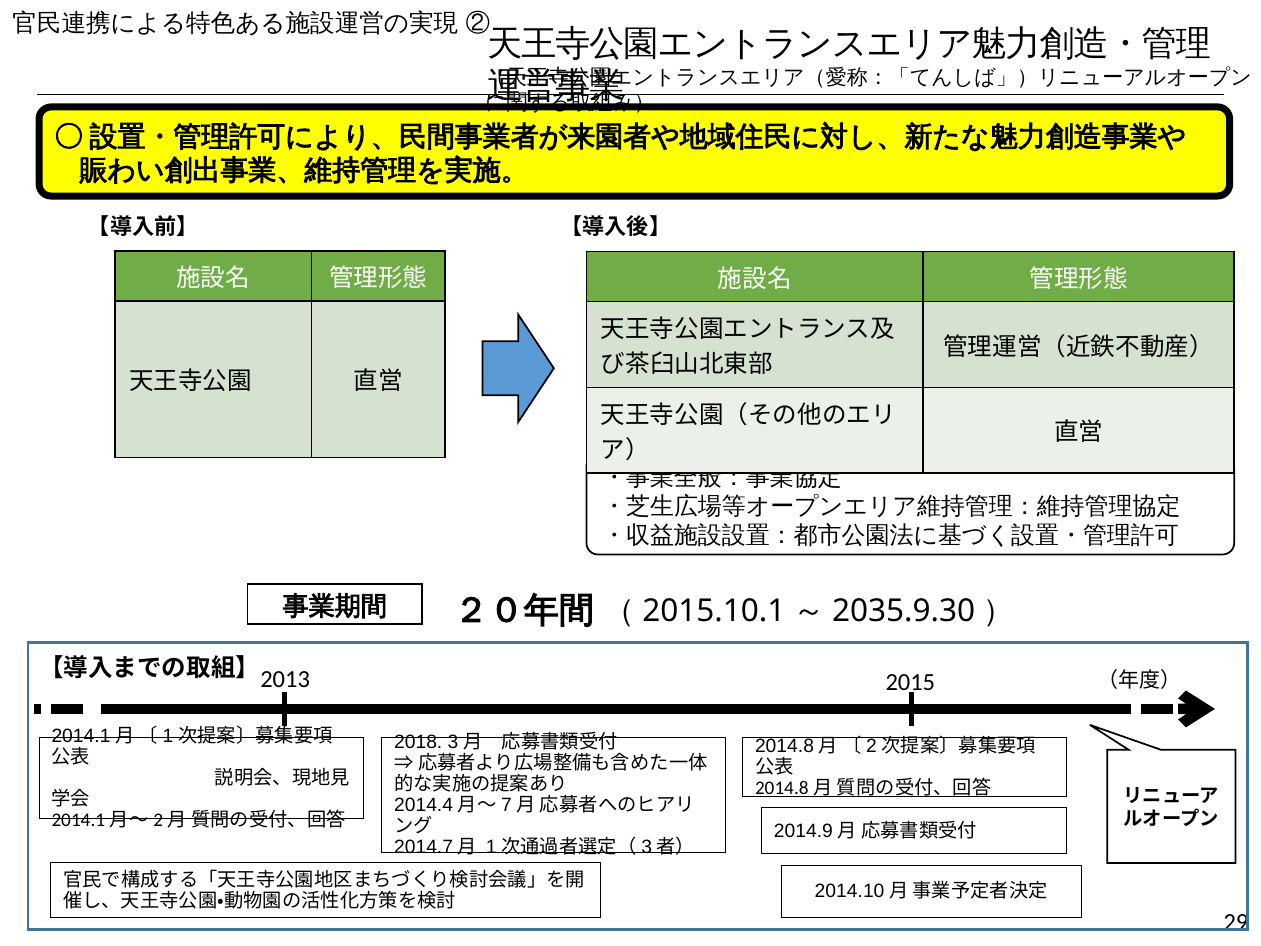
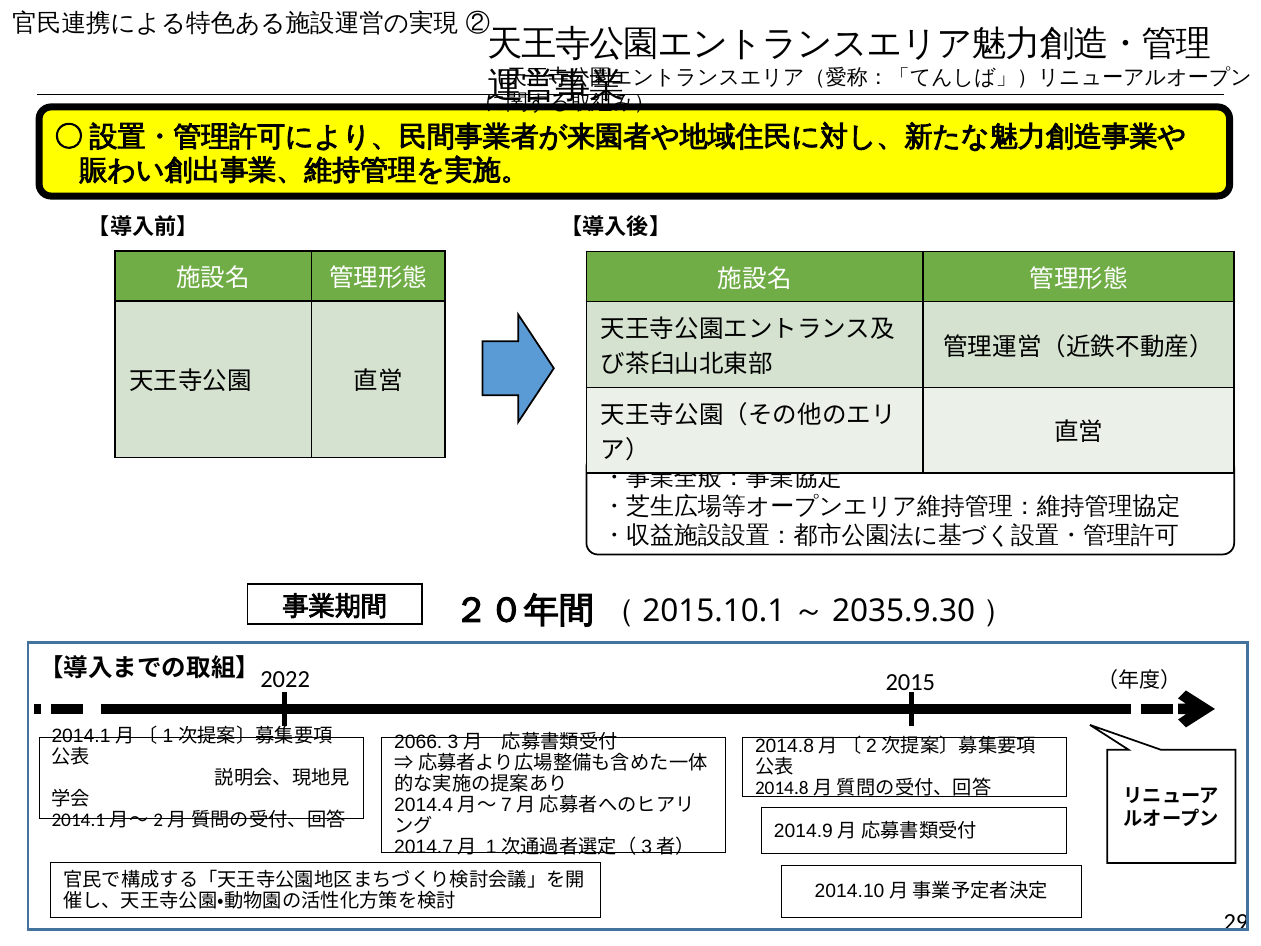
2013: 2013 -> 2022
2018: 2018 -> 2066
